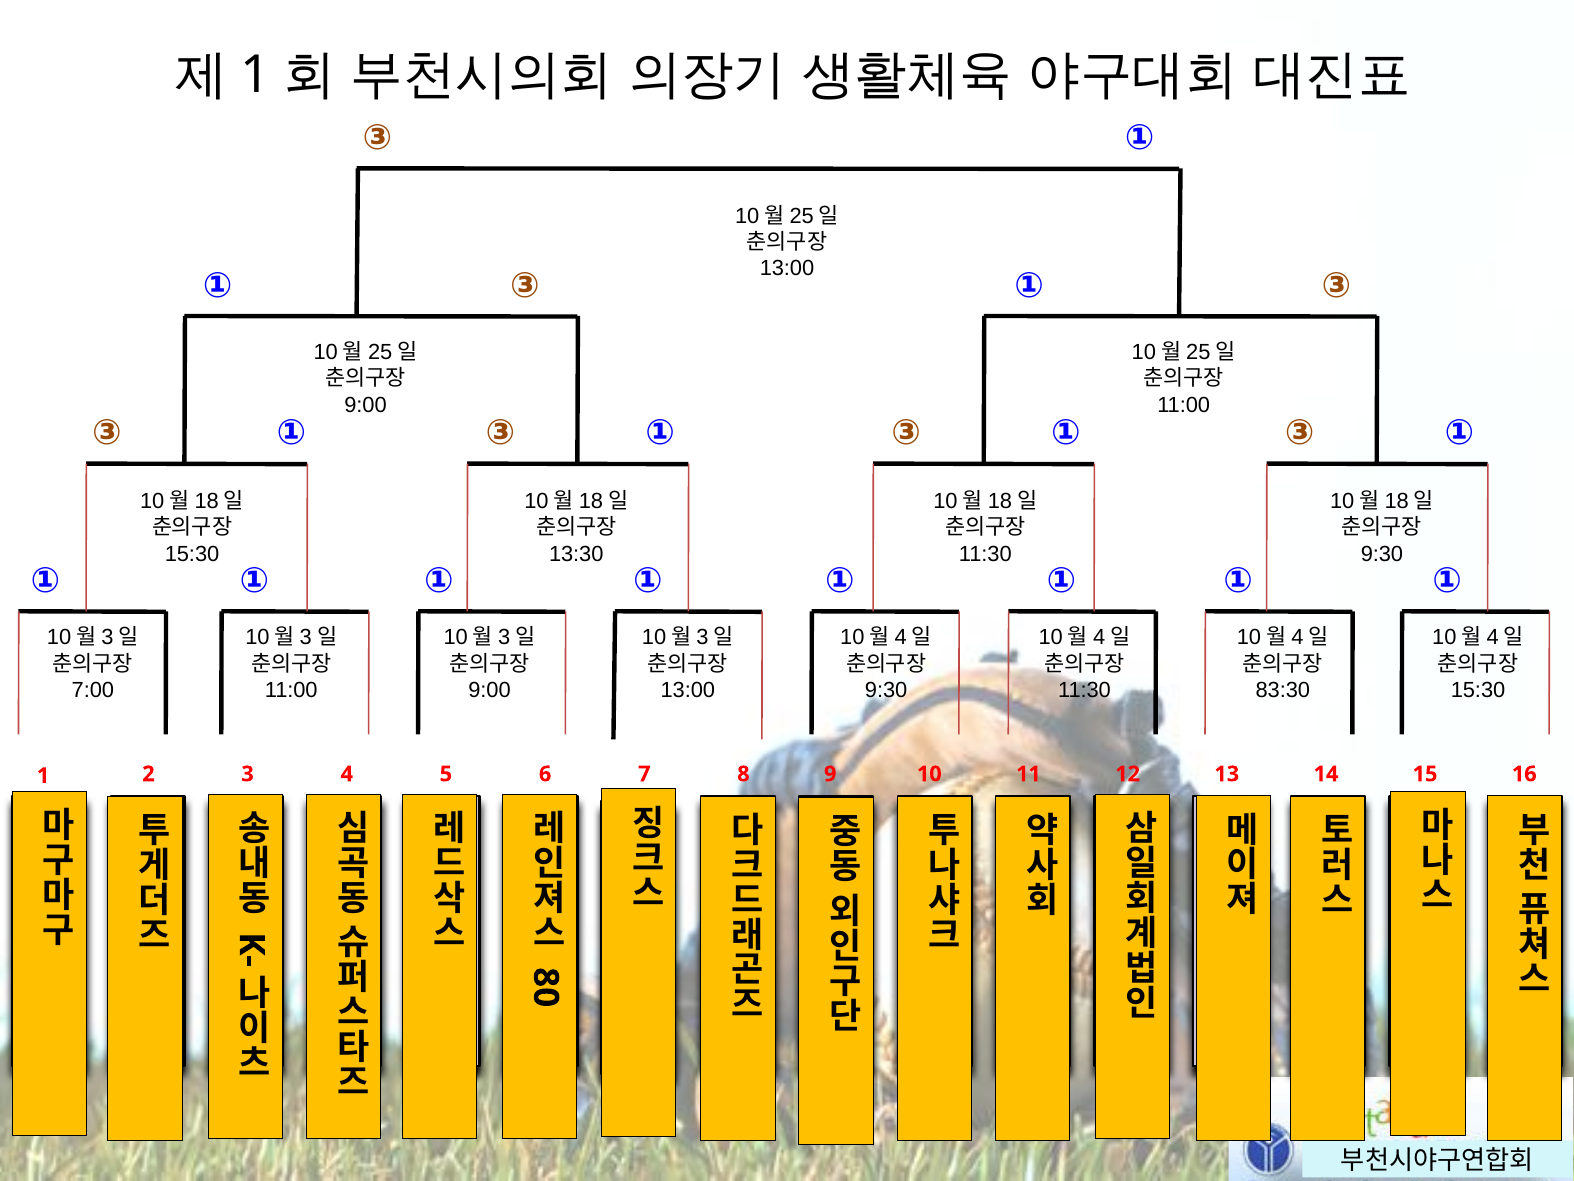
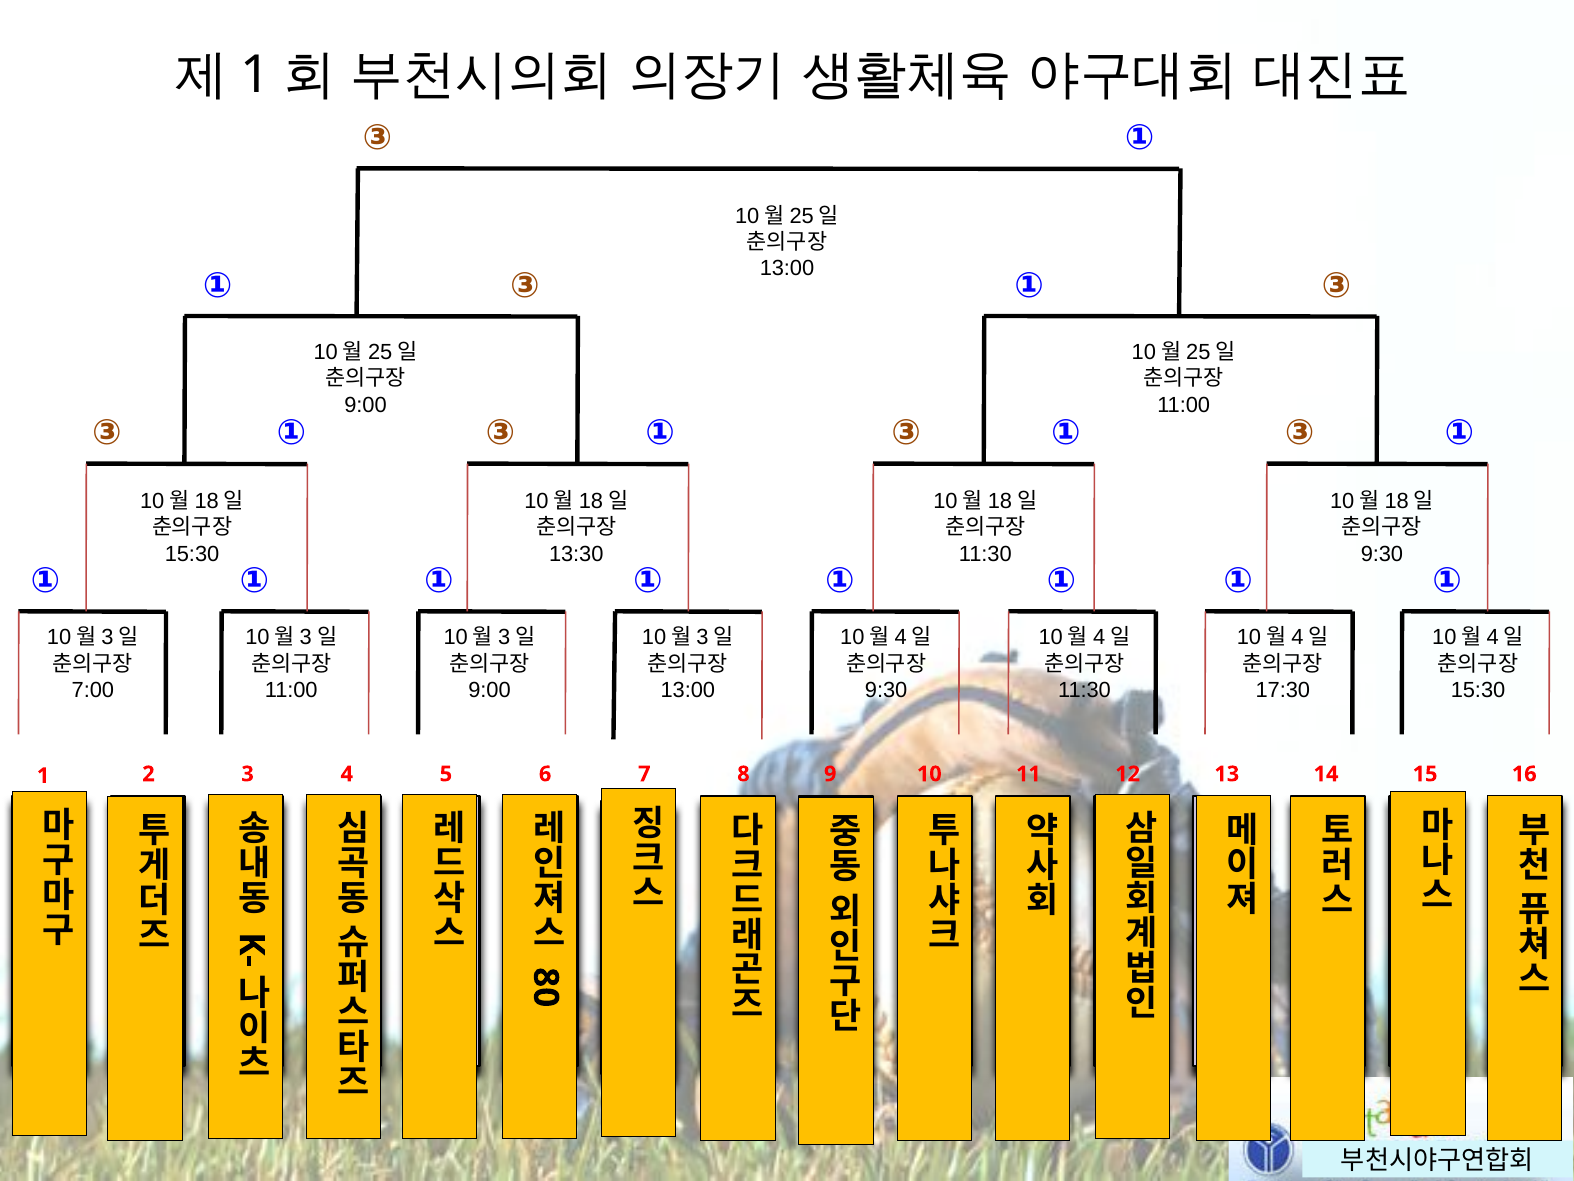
83:30: 83:30 -> 17:30
